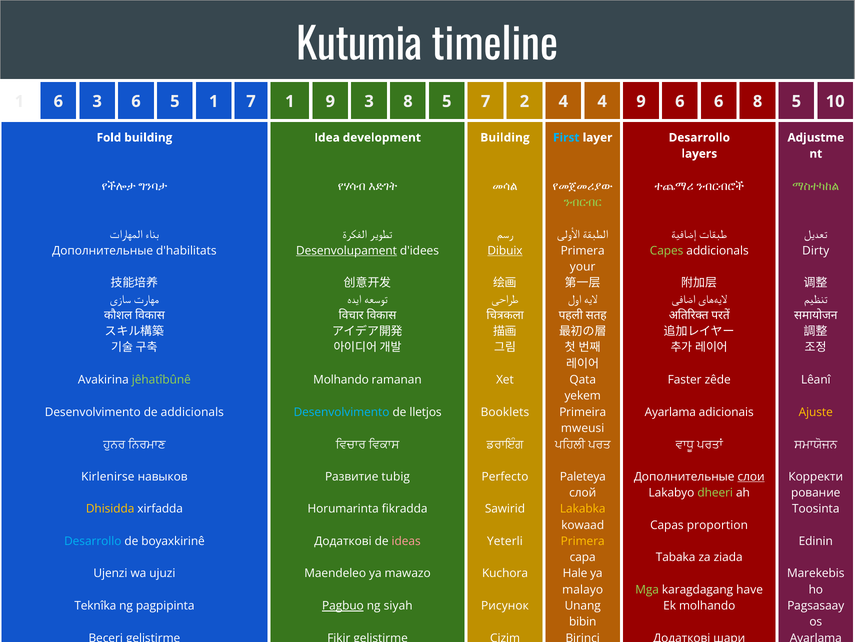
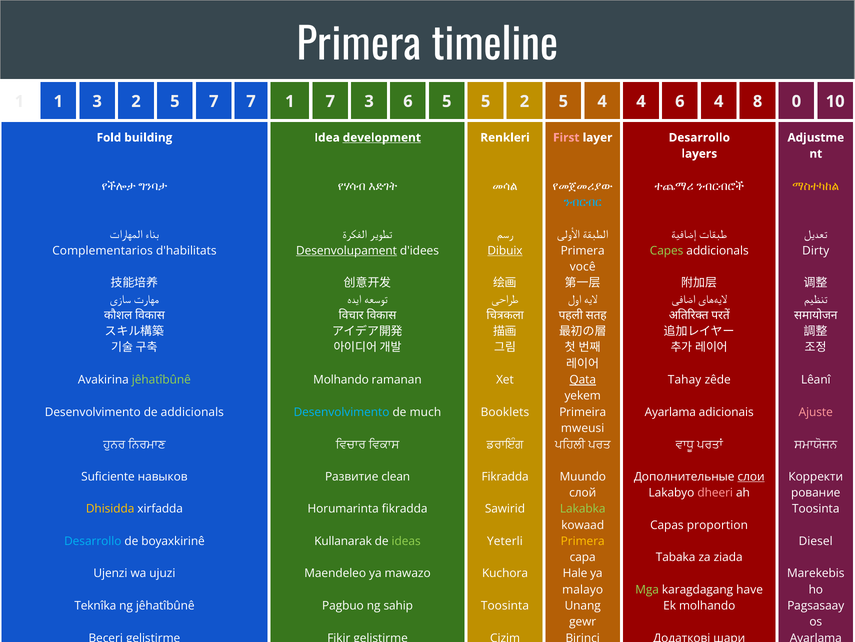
Kutumia at (359, 45): Kutumia -> Primera
1 6: 6 -> 1
3 6: 6 -> 2
5 1: 1 -> 7
1 9: 9 -> 7
3 8: 8 -> 6
5 7: 7 -> 5
4 at (563, 101): 4 -> 5
4 9: 9 -> 4
6 6: 6 -> 4
5 at (796, 101): 5 -> 0
development underline: none -> present
Building at (505, 137): Building -> Renkleri
First colour: light blue -> pink
ማስተካከል colour: light green -> yellow
ንብርብር colour: light green -> light blue
Дополнительные at (103, 250): Дополнительные -> Complementarios
your: your -> você
Qata underline: none -> present
Faster: Faster -> Tahay
lletjos: lletjos -> much
Ajuste colour: yellow -> pink
Kirlenirse: Kirlenirse -> Suficiente
tubig: tubig -> clean
Perfecto at (505, 476): Perfecto -> Fikradda
Paleteya: Paleteya -> Muundo
dheeri colour: light green -> pink
Lakabka colour: yellow -> light green
Додаткові at (343, 541): Додаткові -> Kullanarak
ideas colour: pink -> light green
Edinin: Edinin -> Diesel
ng pagpipinta: pagpipinta -> jêhatîbûnê
Pagbuo underline: present -> none
siyah: siyah -> sahip
Рисунок at (505, 605): Рисунок -> Toosinta
bibin: bibin -> gewr
